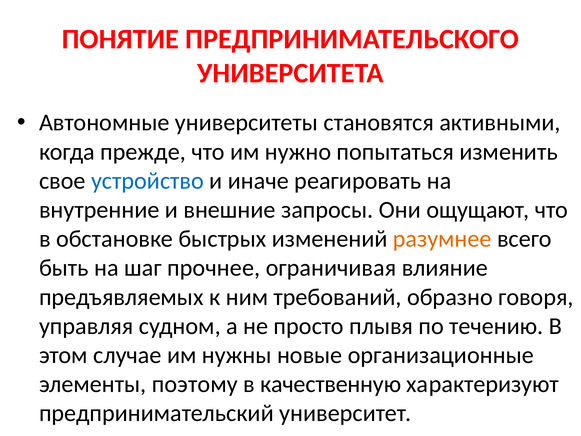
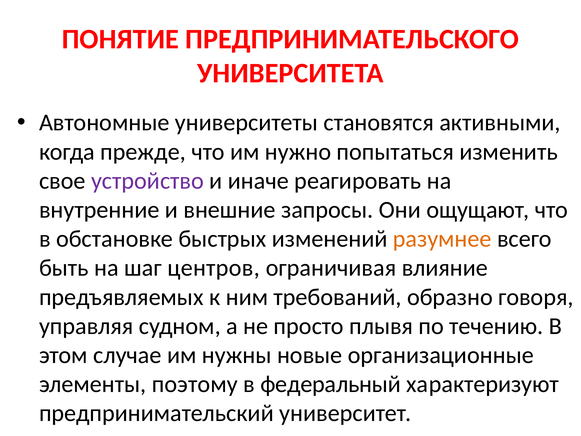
устройство colour: blue -> purple
прочнее: прочнее -> центров
качественную: качественную -> федеральный
